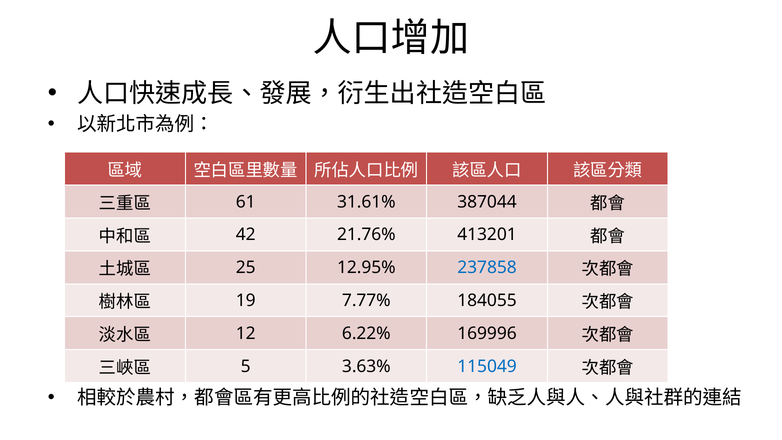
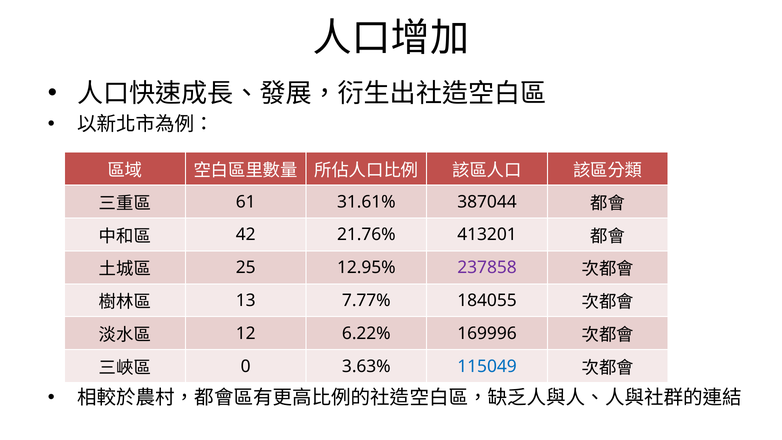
237858 colour: blue -> purple
19: 19 -> 13
5: 5 -> 0
